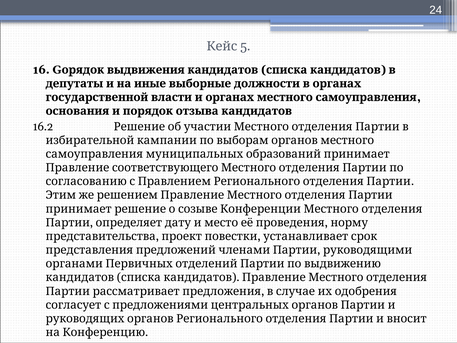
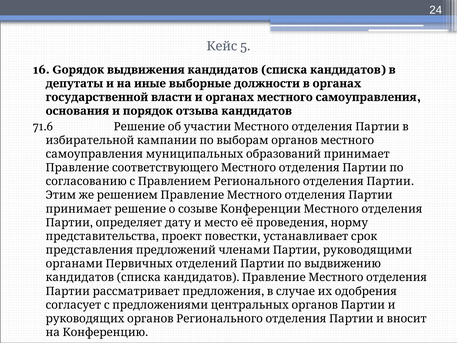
16.2: 16.2 -> 71.6
